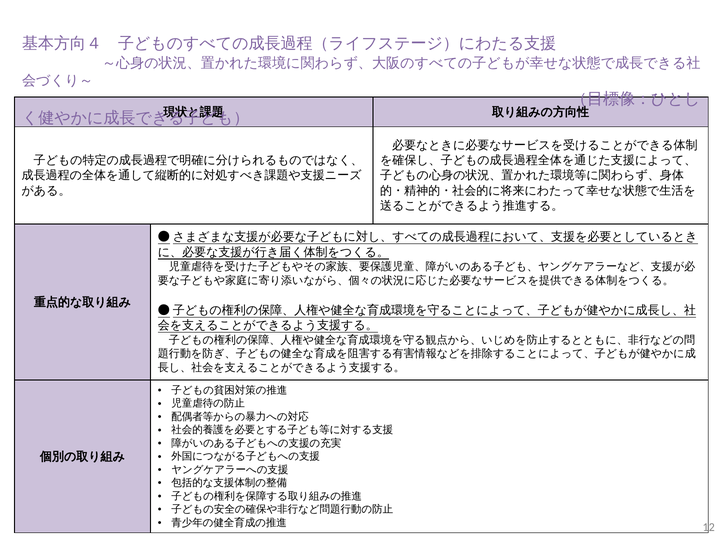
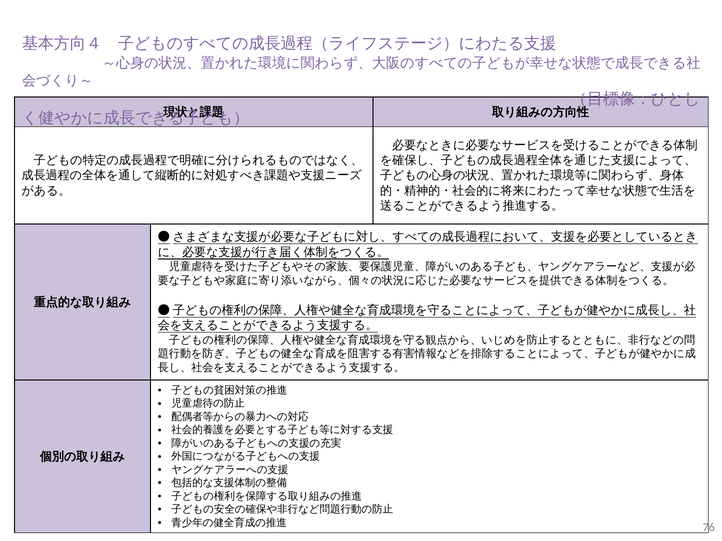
12: 12 -> 76
